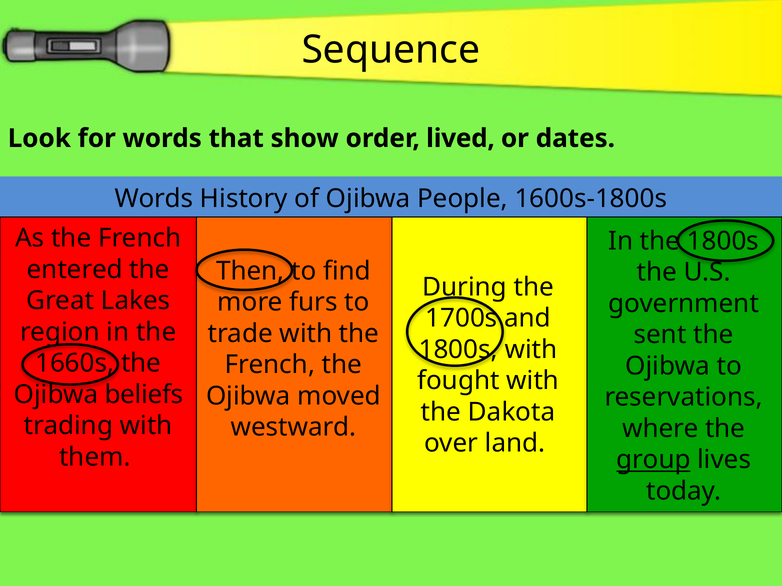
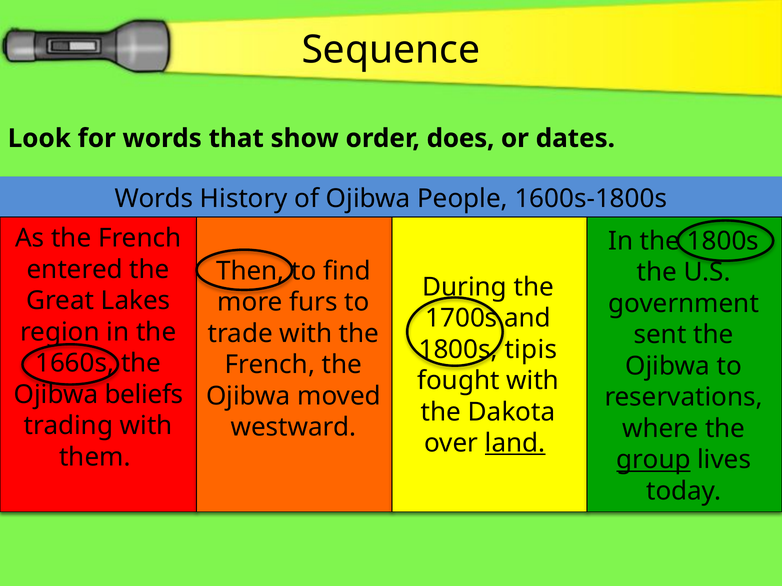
lived: lived -> does
with at (531, 350): with -> tipis
land underline: none -> present
